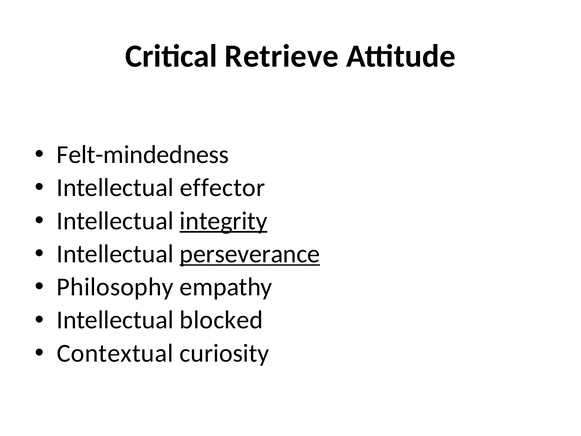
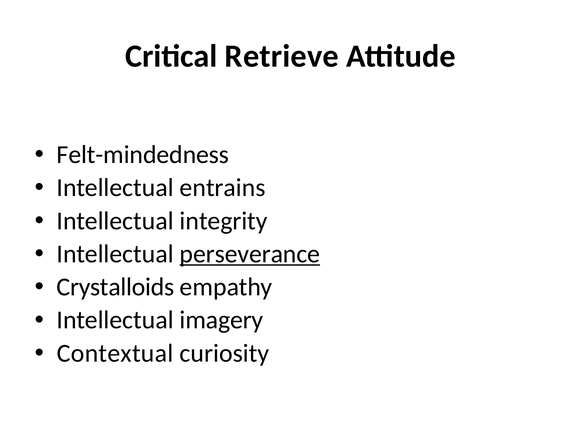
effector: effector -> entrains
integrity underline: present -> none
Philosophy: Philosophy -> Crystalloids
blocked: blocked -> imagery
